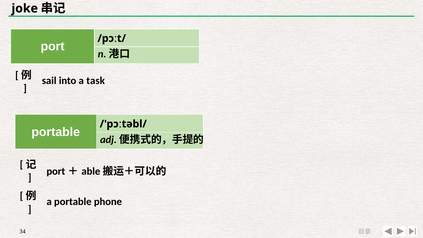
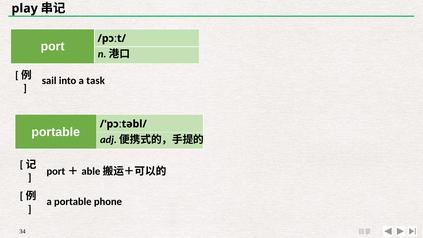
joke: joke -> play
